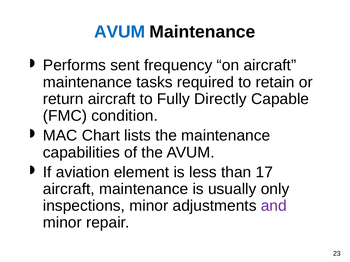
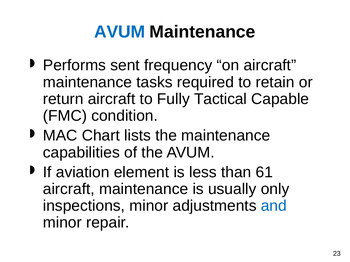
Directly: Directly -> Tactical
17: 17 -> 61
and colour: purple -> blue
